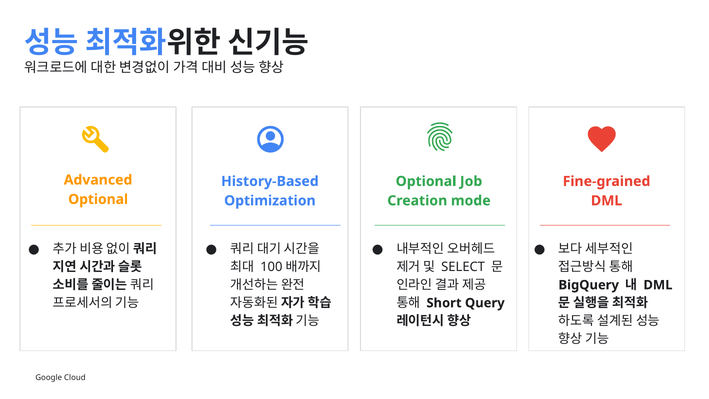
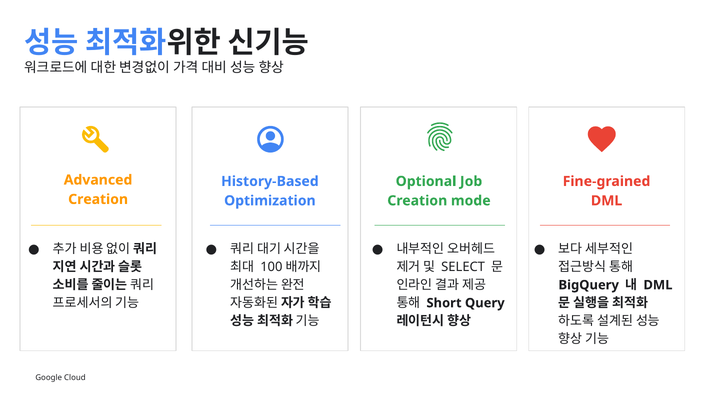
Optional at (98, 199): Optional -> Creation
